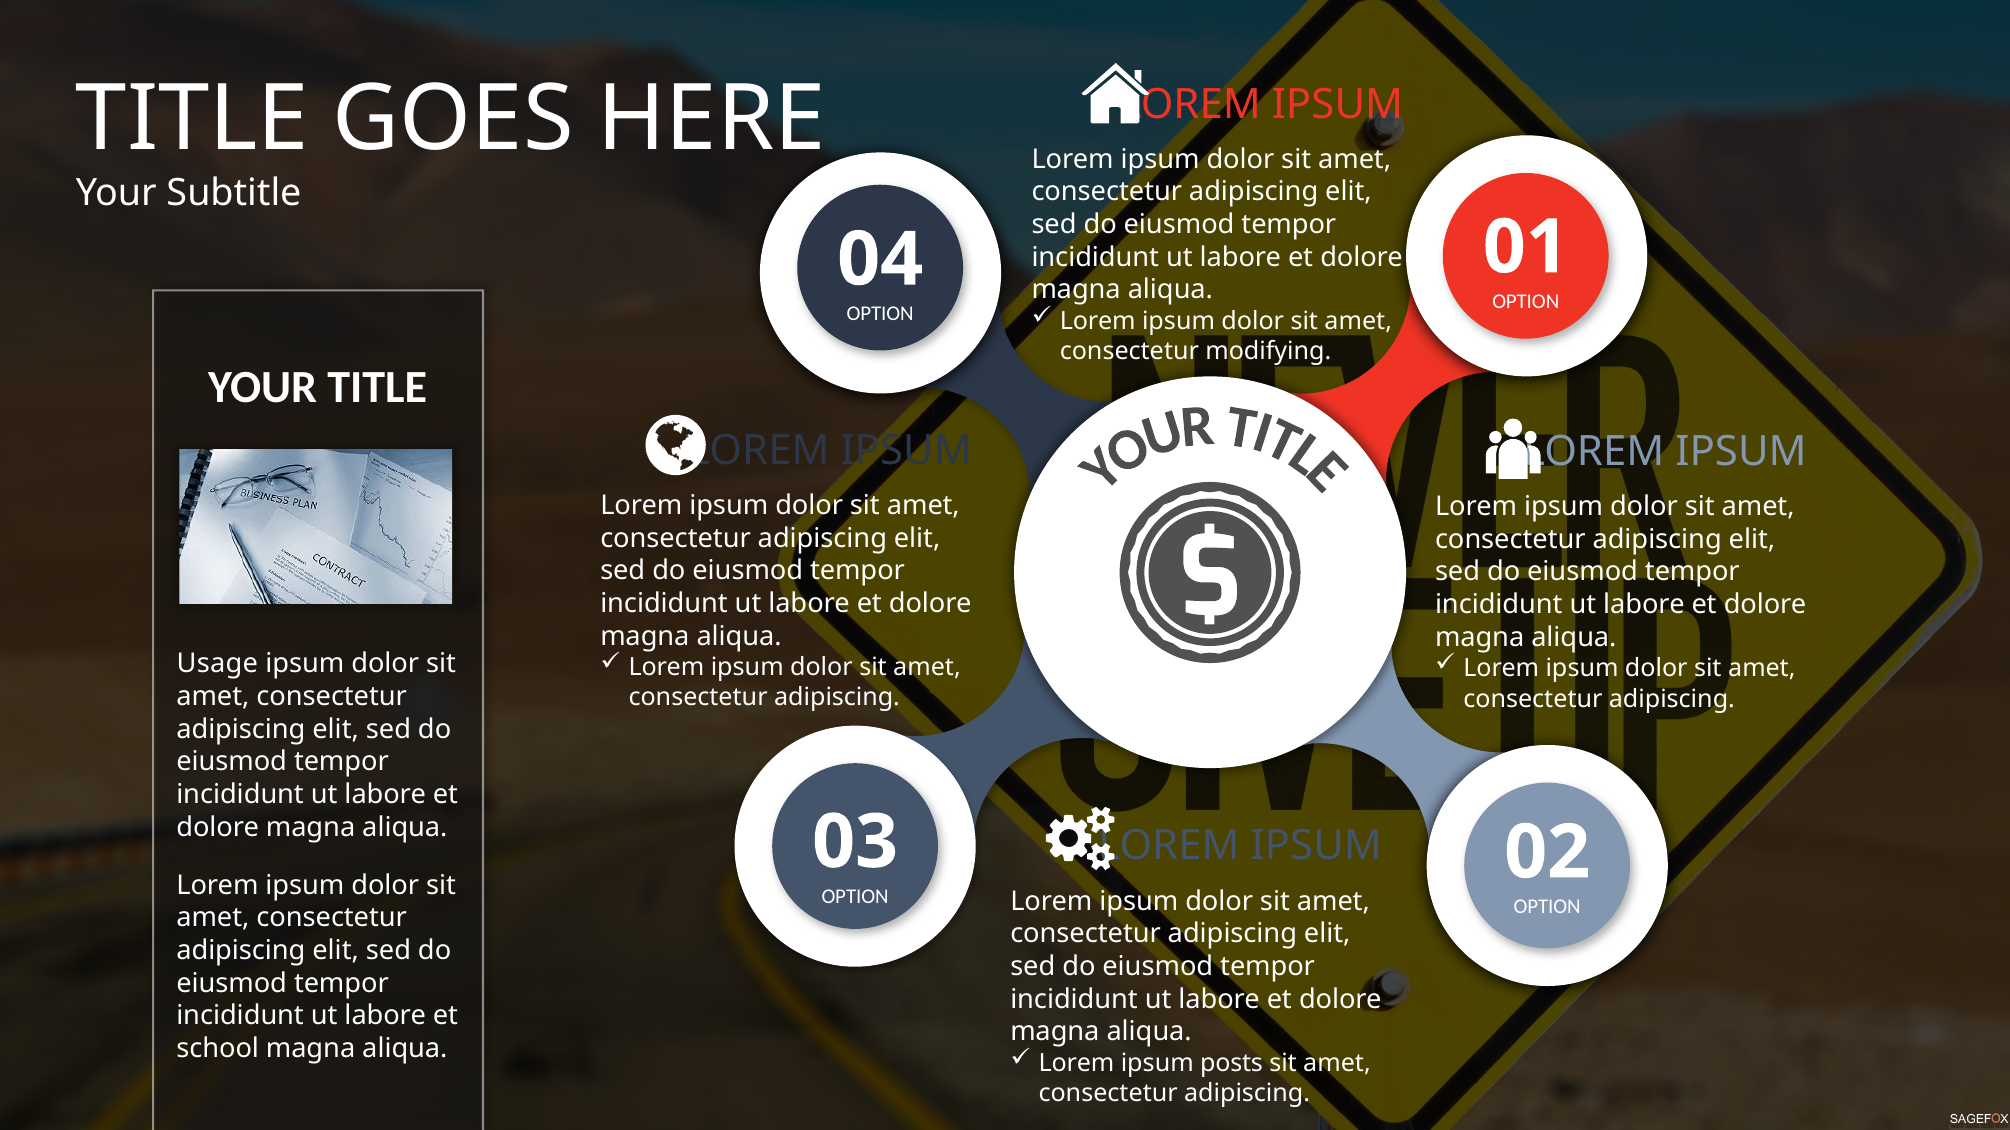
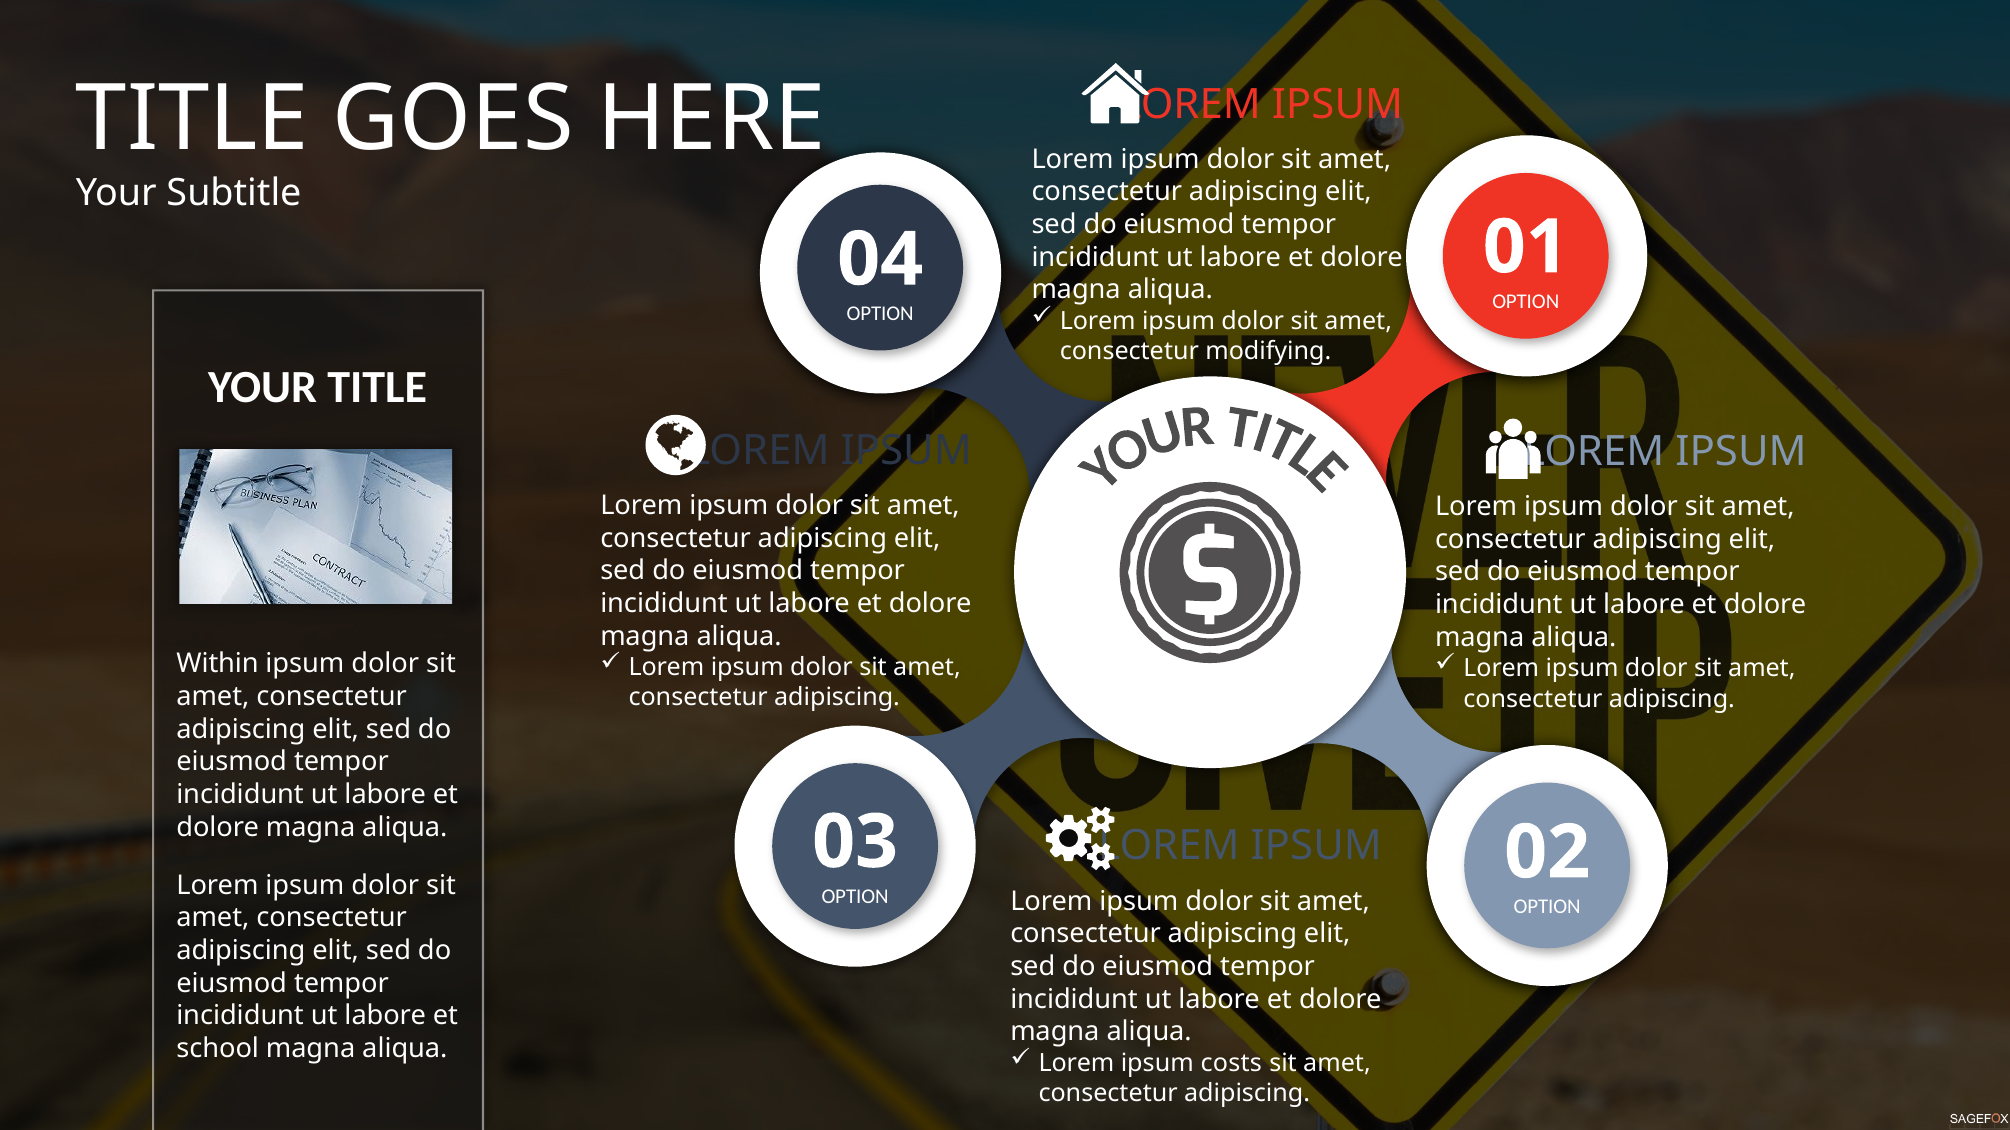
Usage: Usage -> Within
posts: posts -> costs
